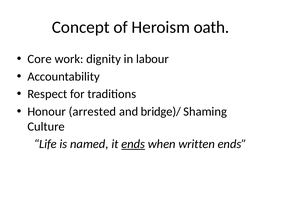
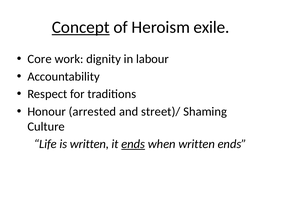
Concept underline: none -> present
oath: oath -> exile
bridge)/: bridge)/ -> street)/
is named: named -> written
